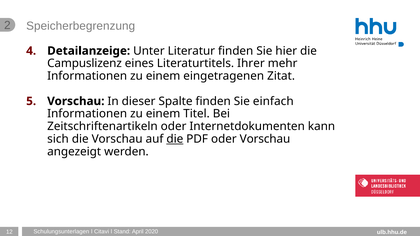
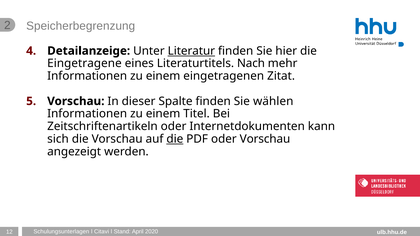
Literatur underline: none -> present
Campuslizenz: Campuslizenz -> Eingetragene
Ihrer: Ihrer -> Nach
einfach: einfach -> wählen
